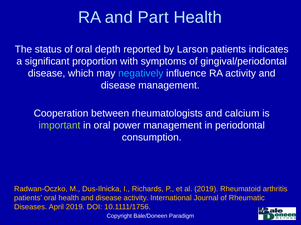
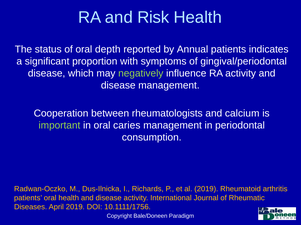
Part: Part -> Risk
Larson: Larson -> Annual
negatively colour: light blue -> light green
power: power -> caries
